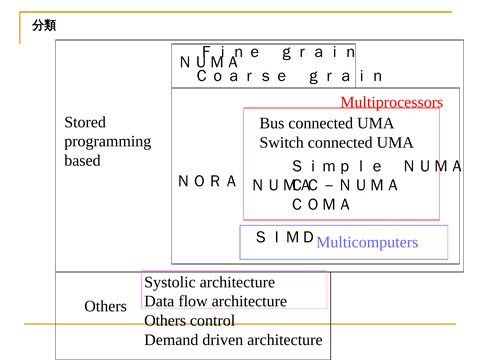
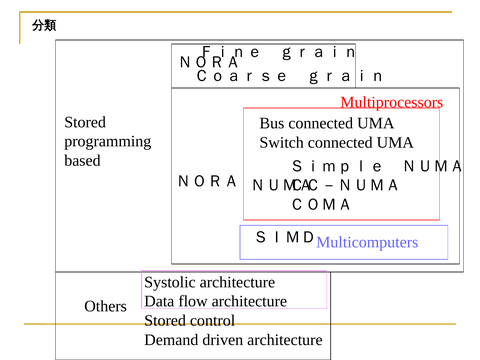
ＮＵＭＡ at (209, 62): ＮＵＭＡ -> ＮＯＲＡ
Others at (165, 321): Others -> Stored
